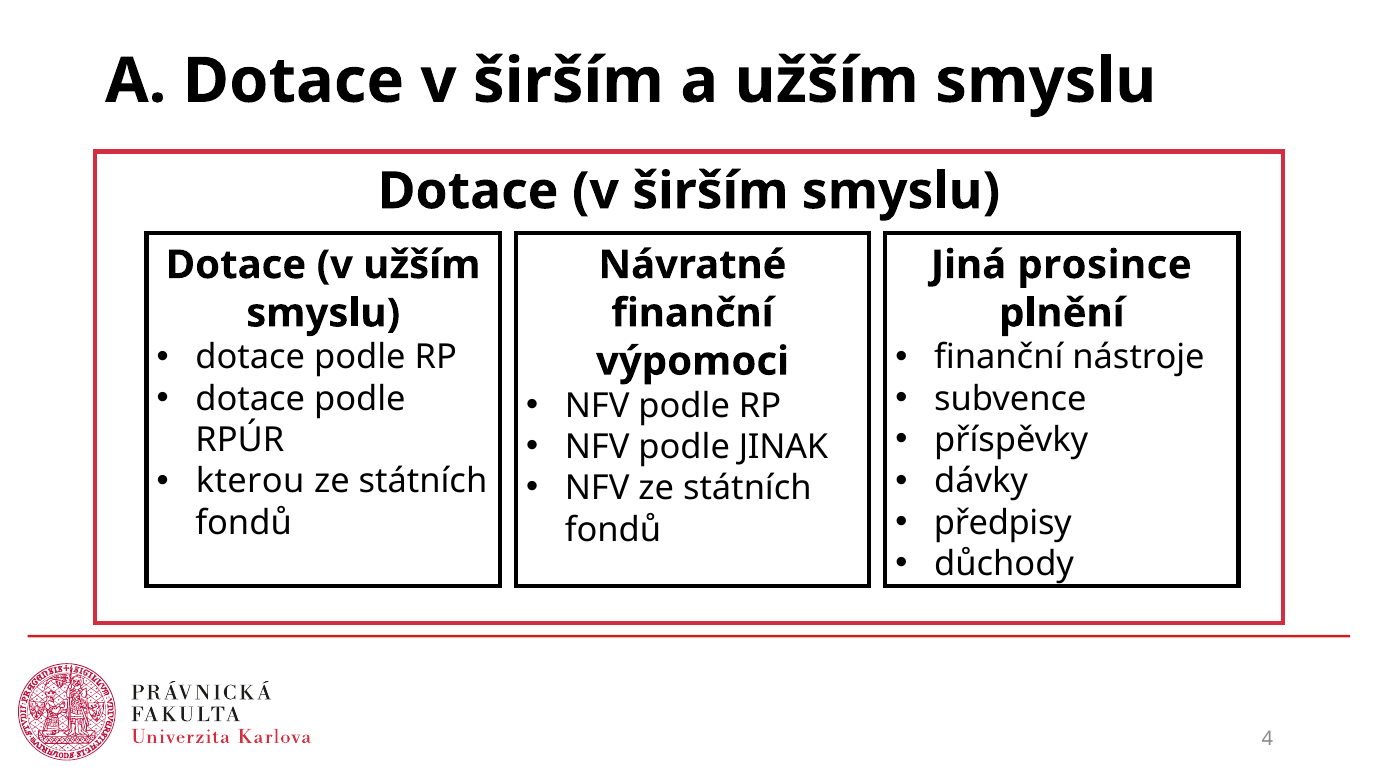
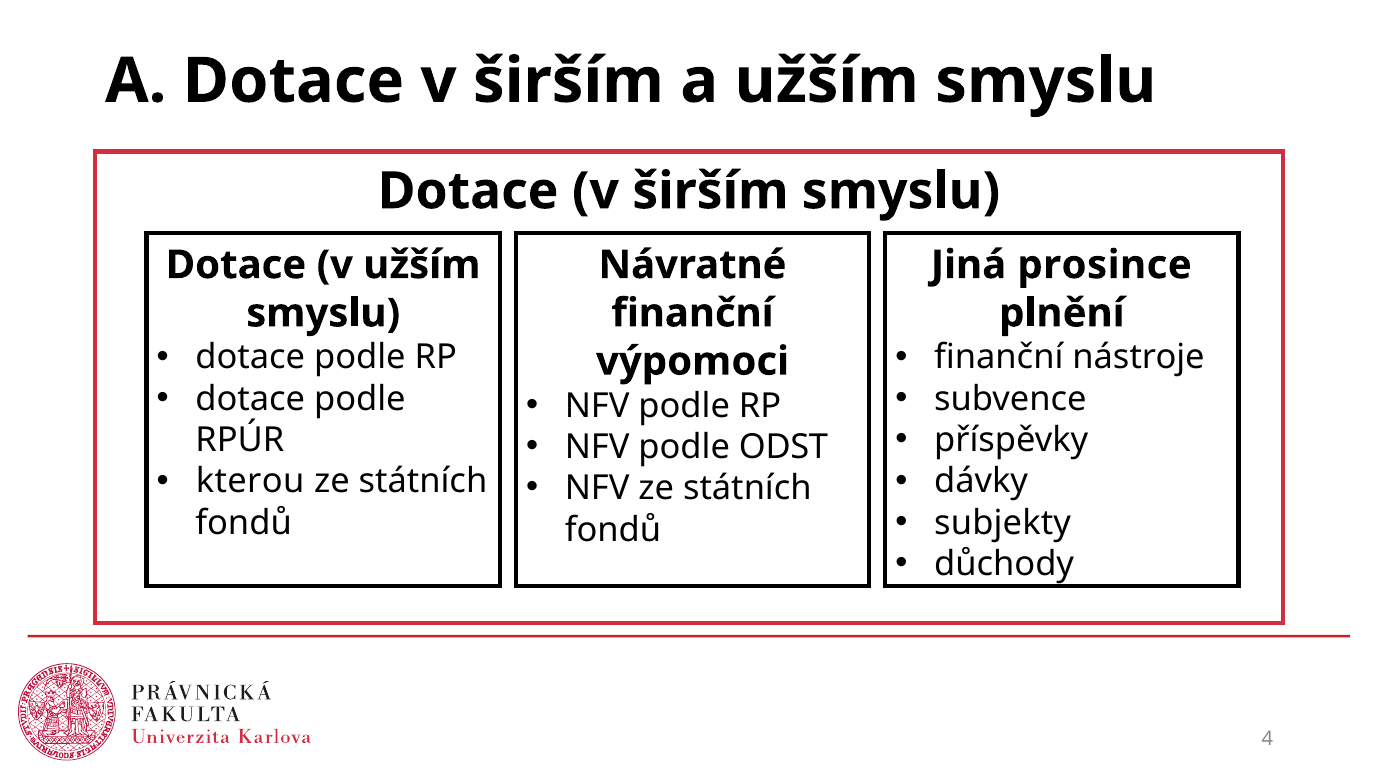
JINAK: JINAK -> ODST
předpisy: předpisy -> subjekty
